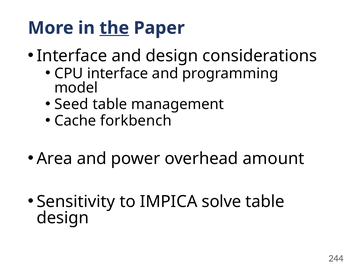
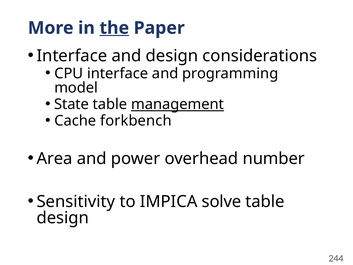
Seed: Seed -> State
management underline: none -> present
amount: amount -> number
